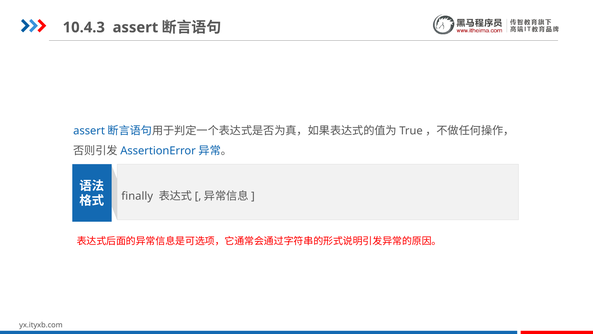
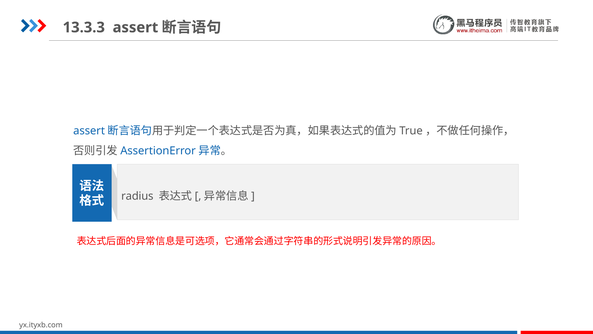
10.4.3: 10.4.3 -> 13.3.3
finally: finally -> radius
